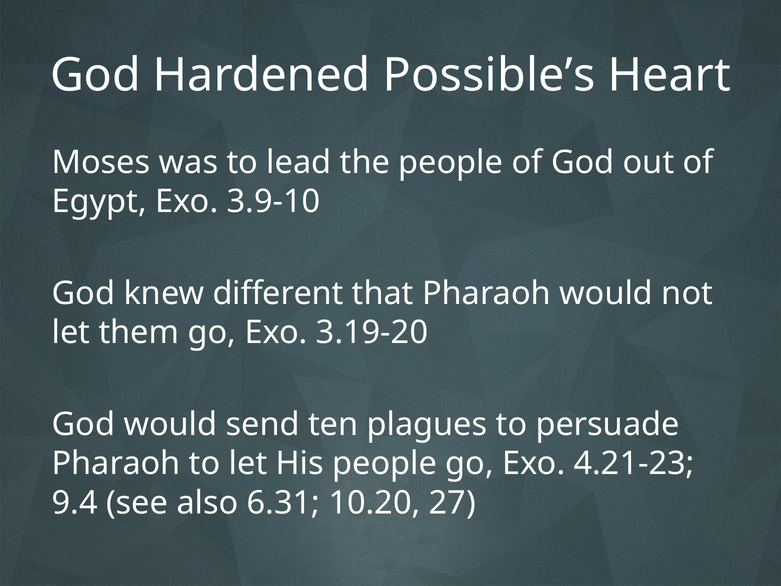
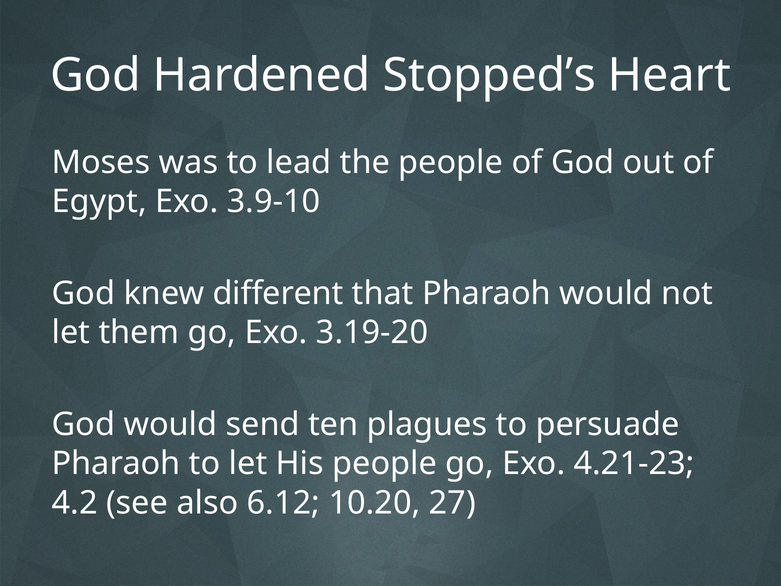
Possible’s: Possible’s -> Stopped’s
9.4: 9.4 -> 4.2
6.31: 6.31 -> 6.12
